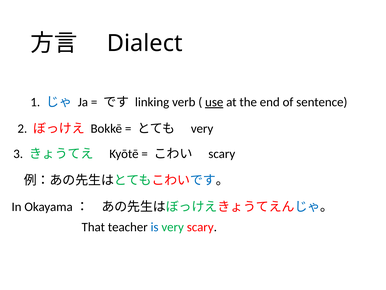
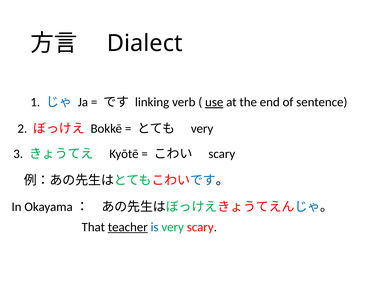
teacher underline: none -> present
